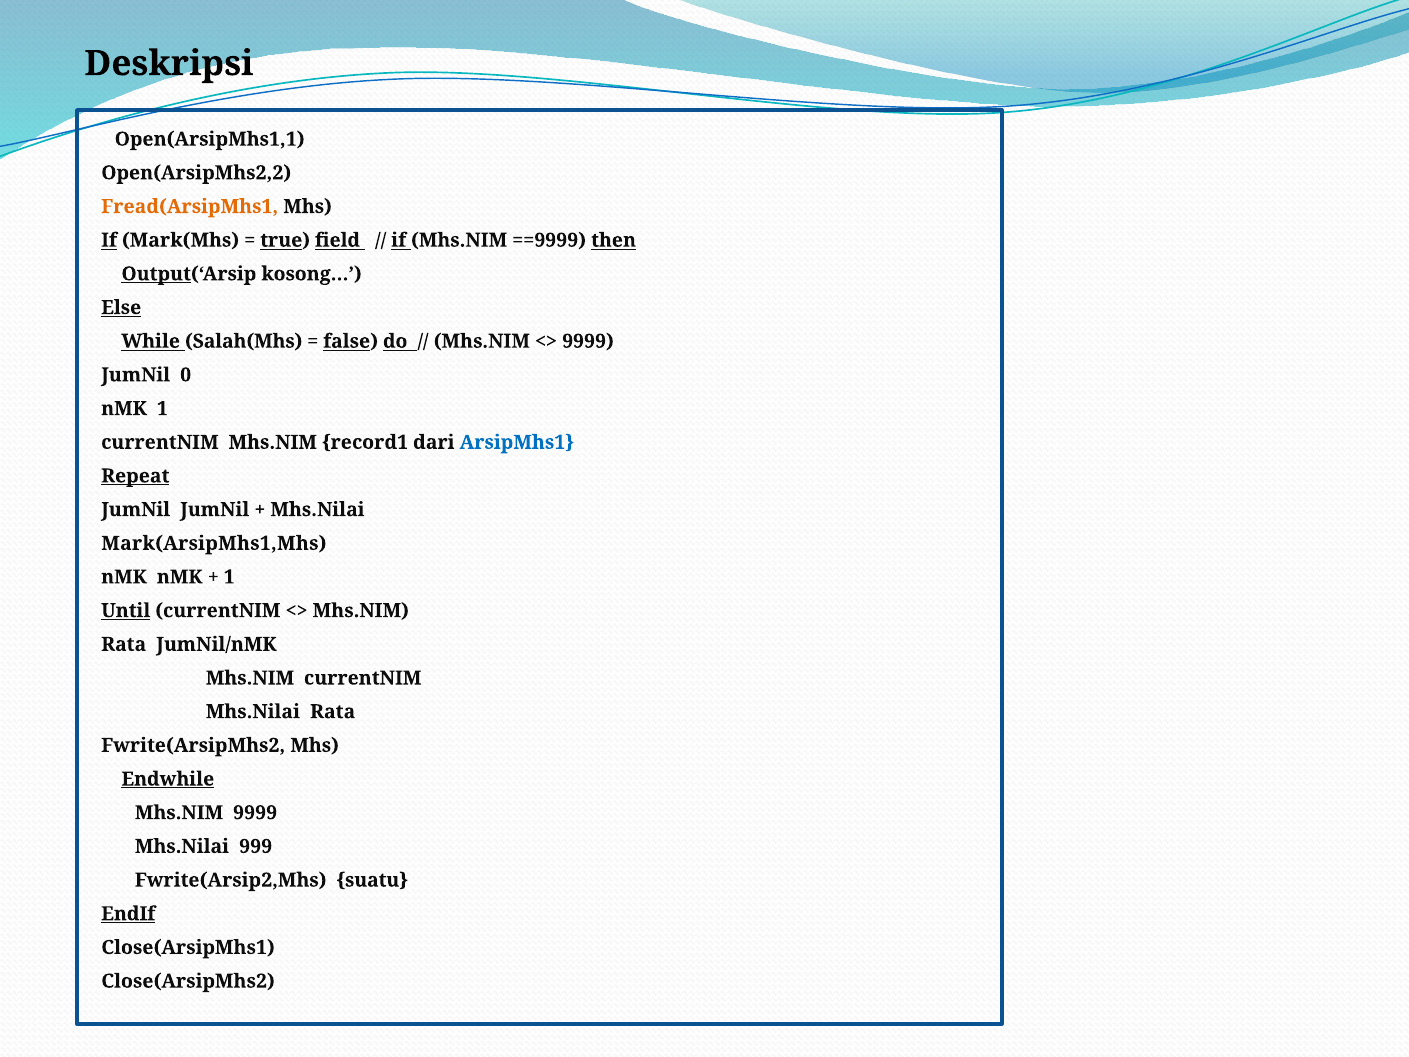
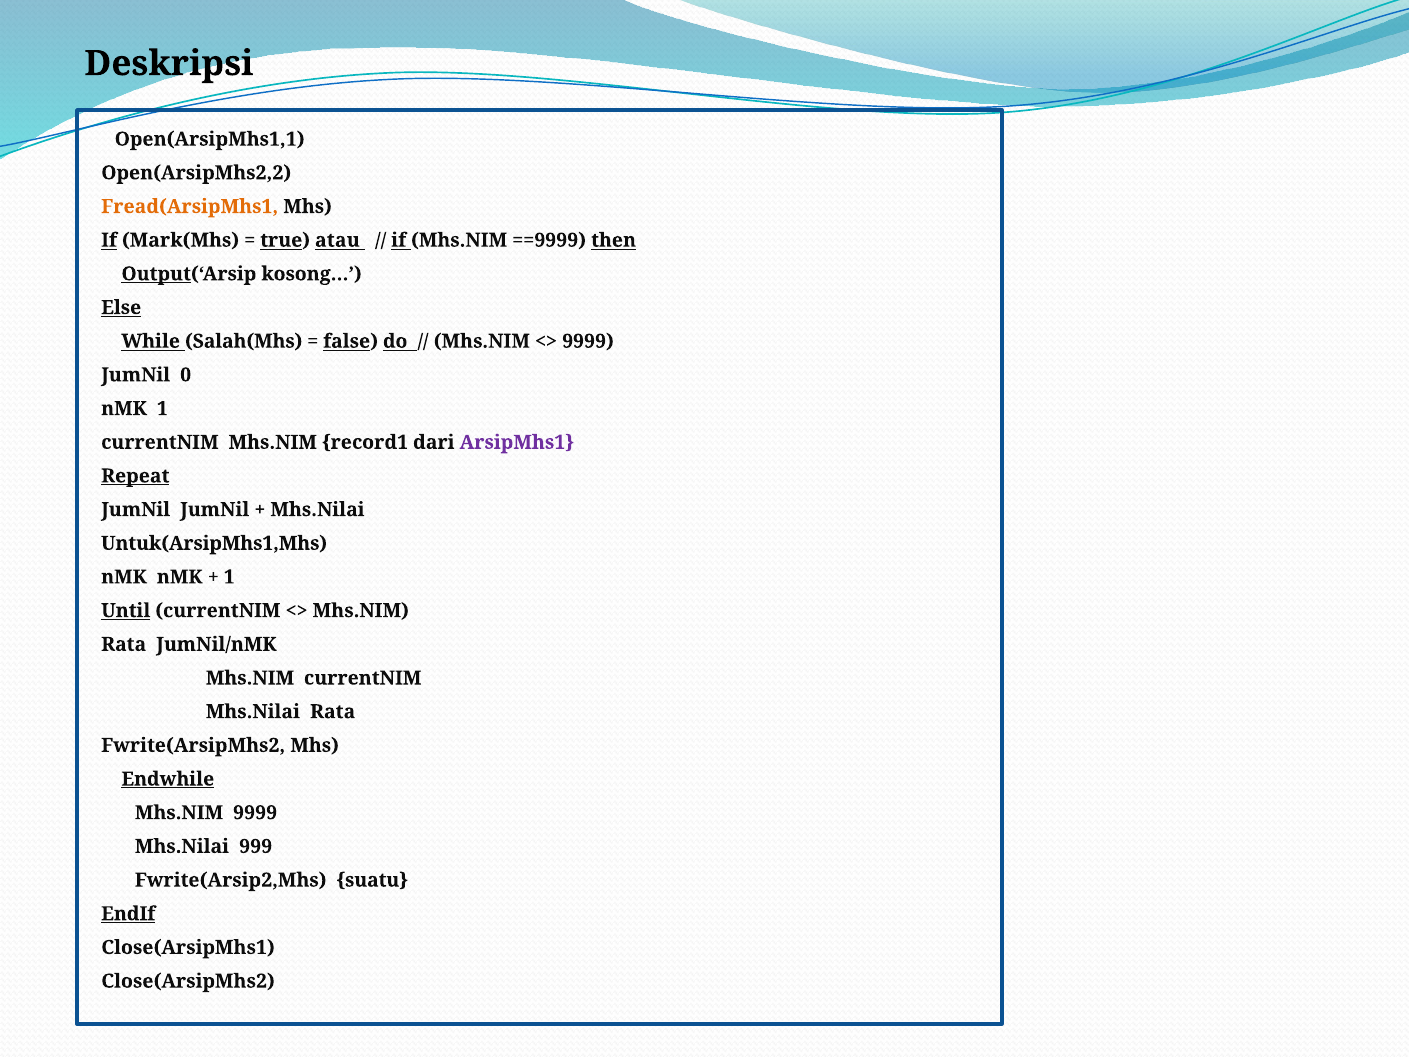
field: field -> atau
ArsipMhs1 colour: blue -> purple
Mark(ArsipMhs1,Mhs: Mark(ArsipMhs1,Mhs -> Untuk(ArsipMhs1,Mhs
